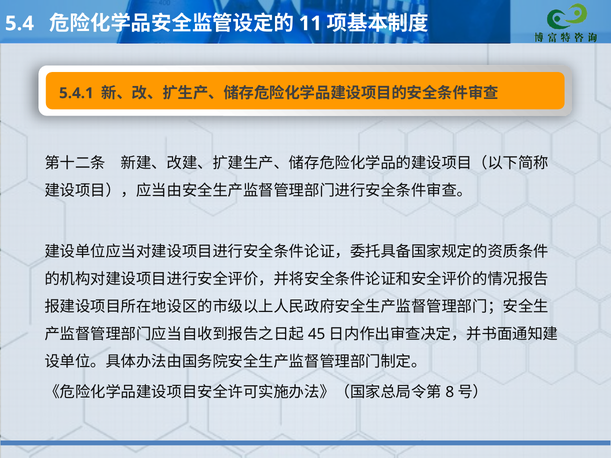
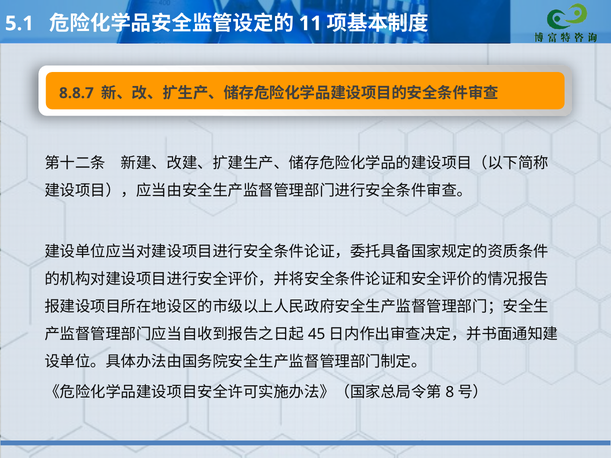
5.4: 5.4 -> 5.1
5.4.1: 5.4.1 -> 8.8.7
